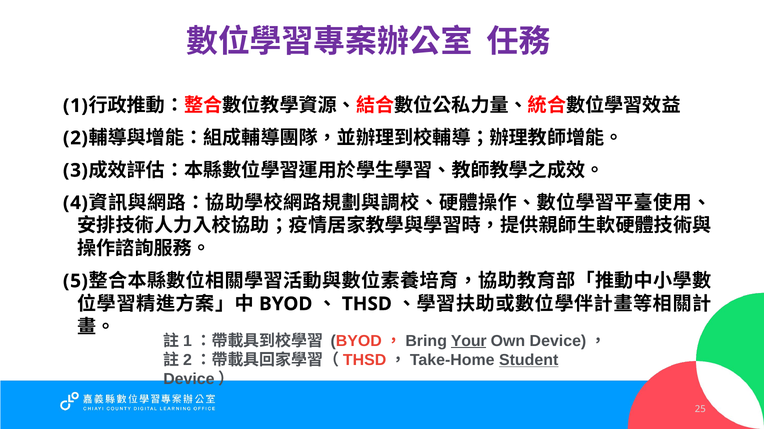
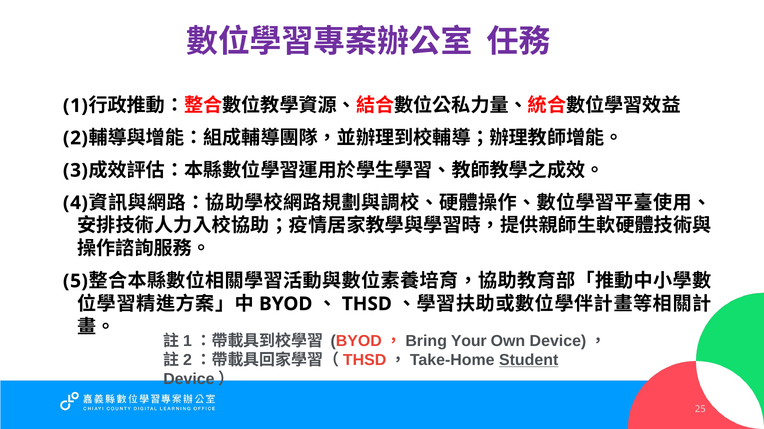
Your underline: present -> none
